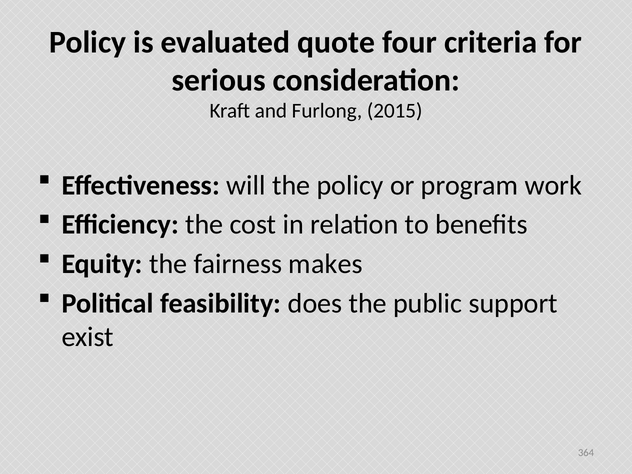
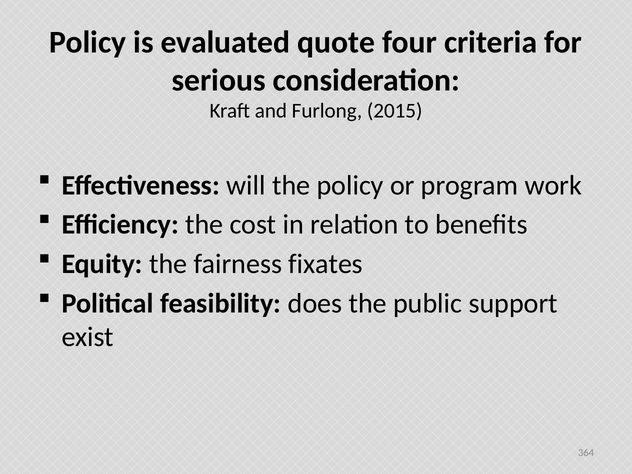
makes: makes -> fixates
